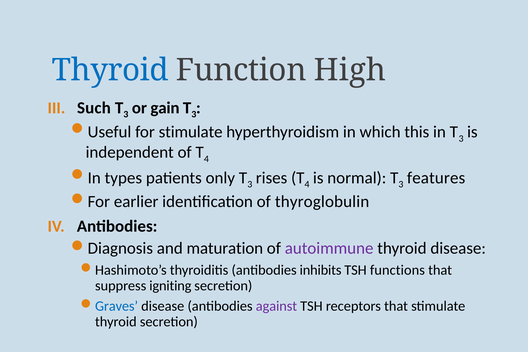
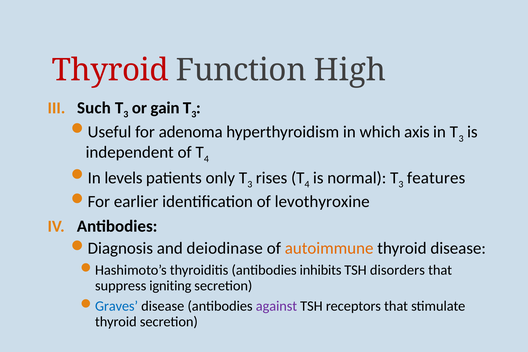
Thyroid at (110, 70) colour: blue -> red
for stimulate: stimulate -> adenoma
this: this -> axis
types: types -> levels
thyroglobulin: thyroglobulin -> levothyroxine
maturation: maturation -> deiodinase
autoimmune colour: purple -> orange
functions: functions -> disorders
